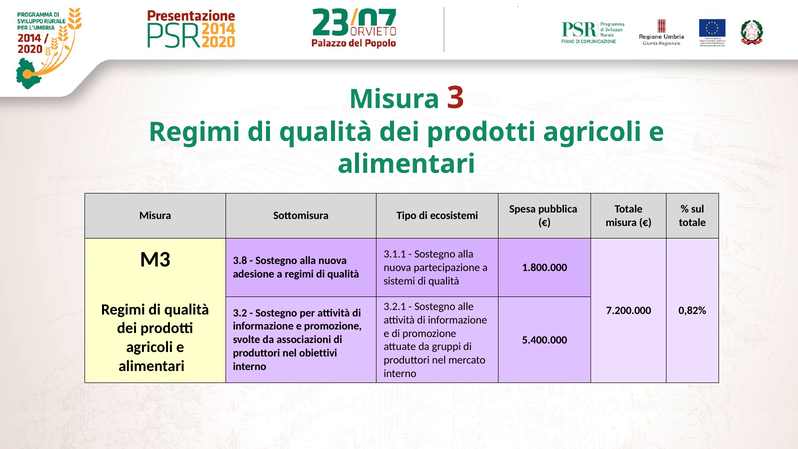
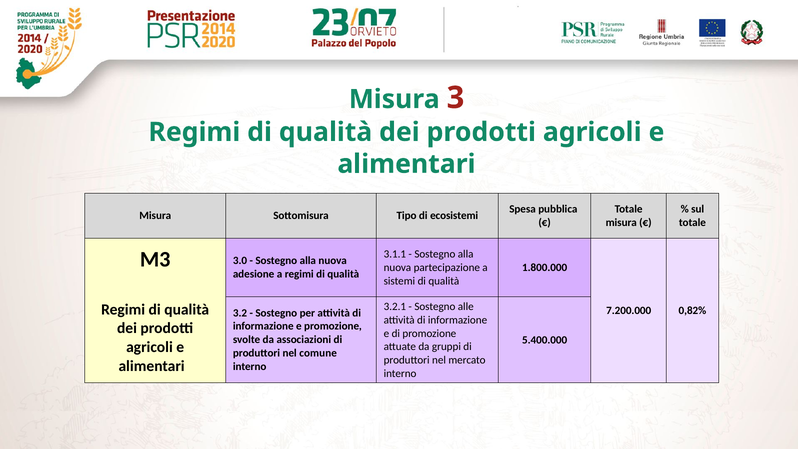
3.8: 3.8 -> 3.0
obiettivi: obiettivi -> comune
